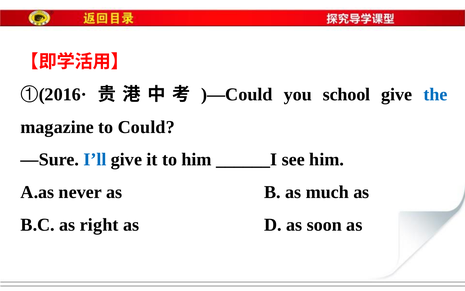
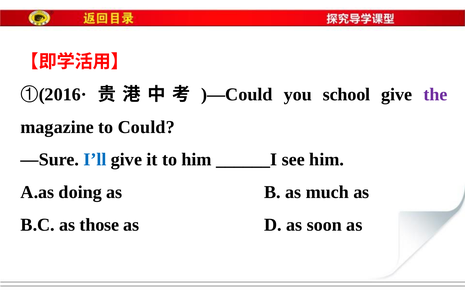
the colour: blue -> purple
never: never -> doing
right: right -> those
